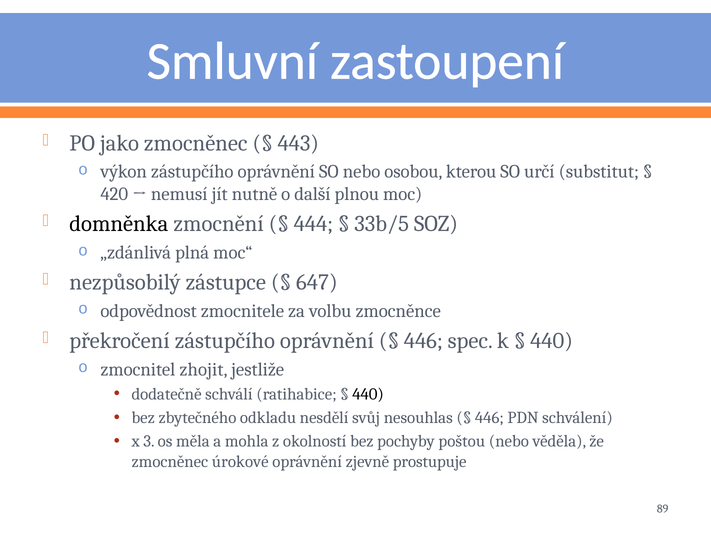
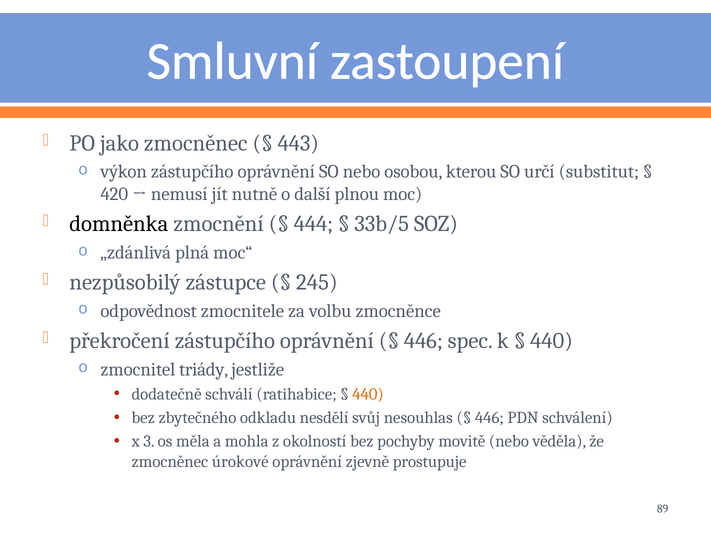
647: 647 -> 245
zhojit: zhojit -> triády
440 at (368, 394) colour: black -> orange
poštou: poštou -> movitě
